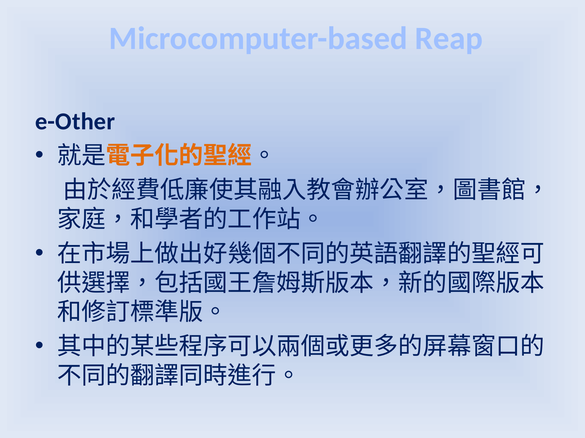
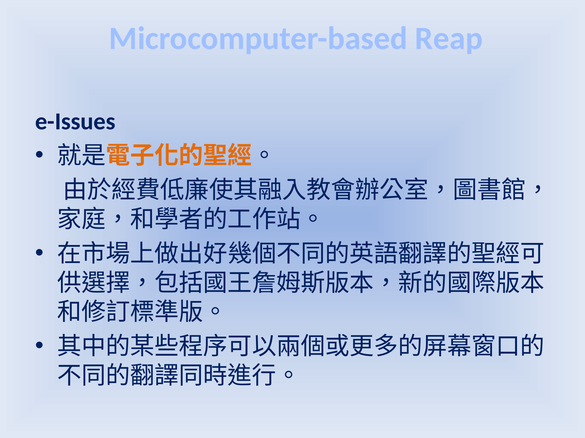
e-Other: e-Other -> e-Issues
